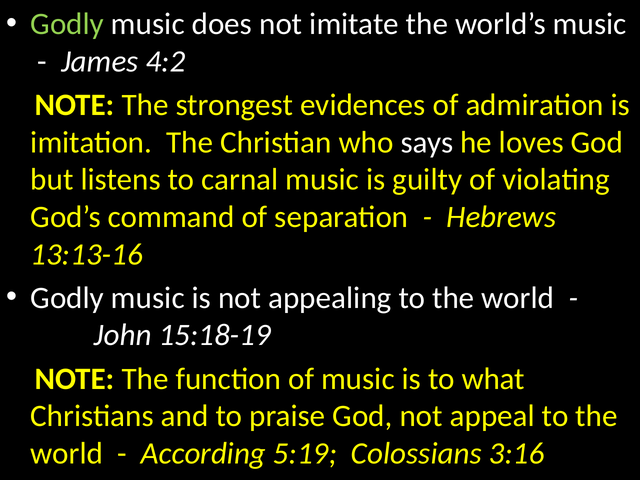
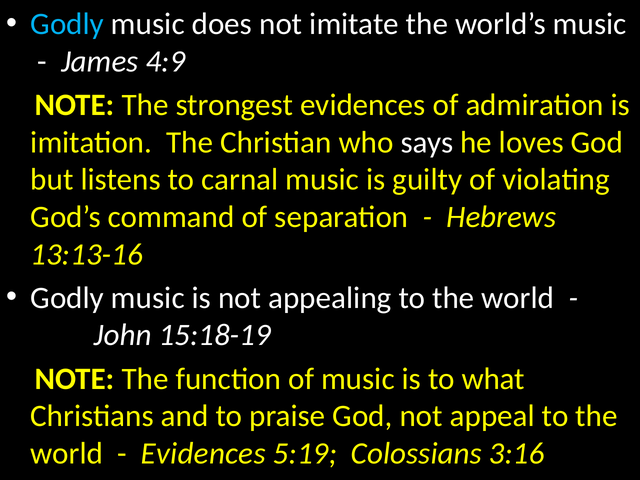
Godly at (67, 24) colour: light green -> light blue
4:2: 4:2 -> 4:9
According at (203, 453): According -> Evidences
